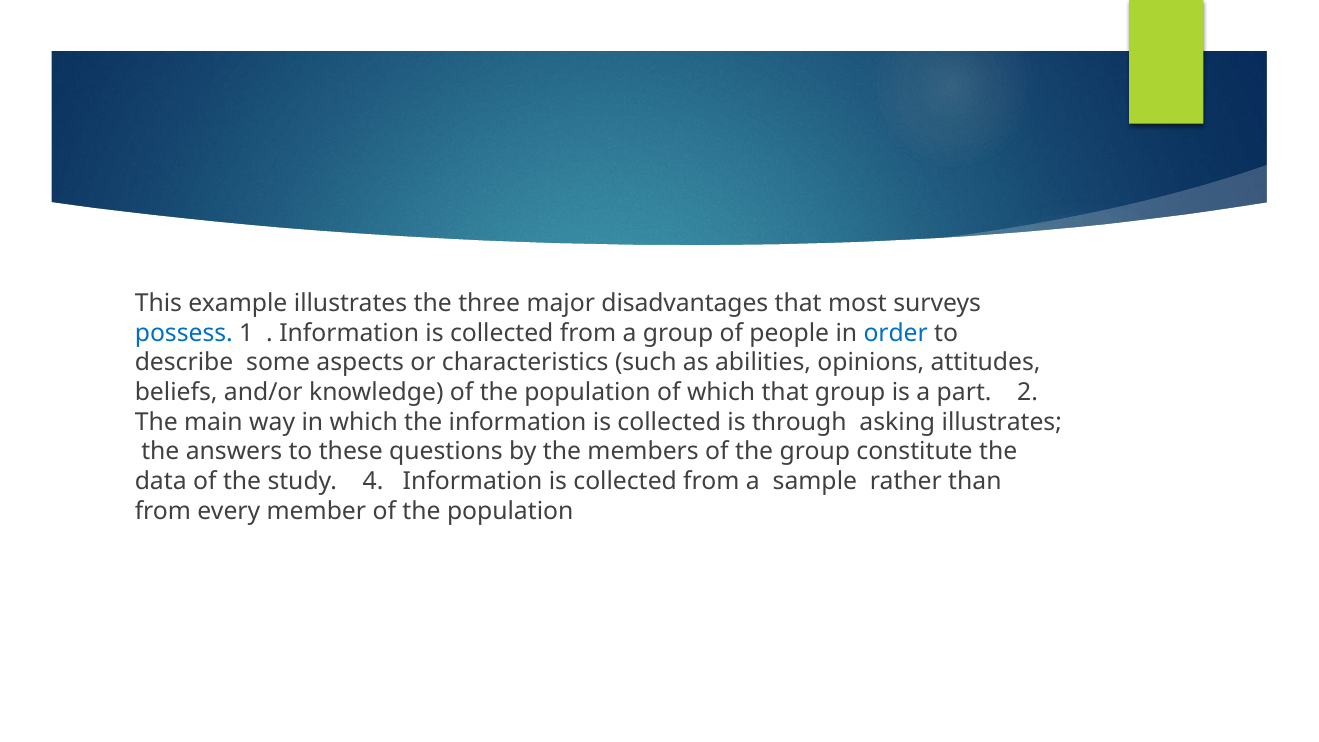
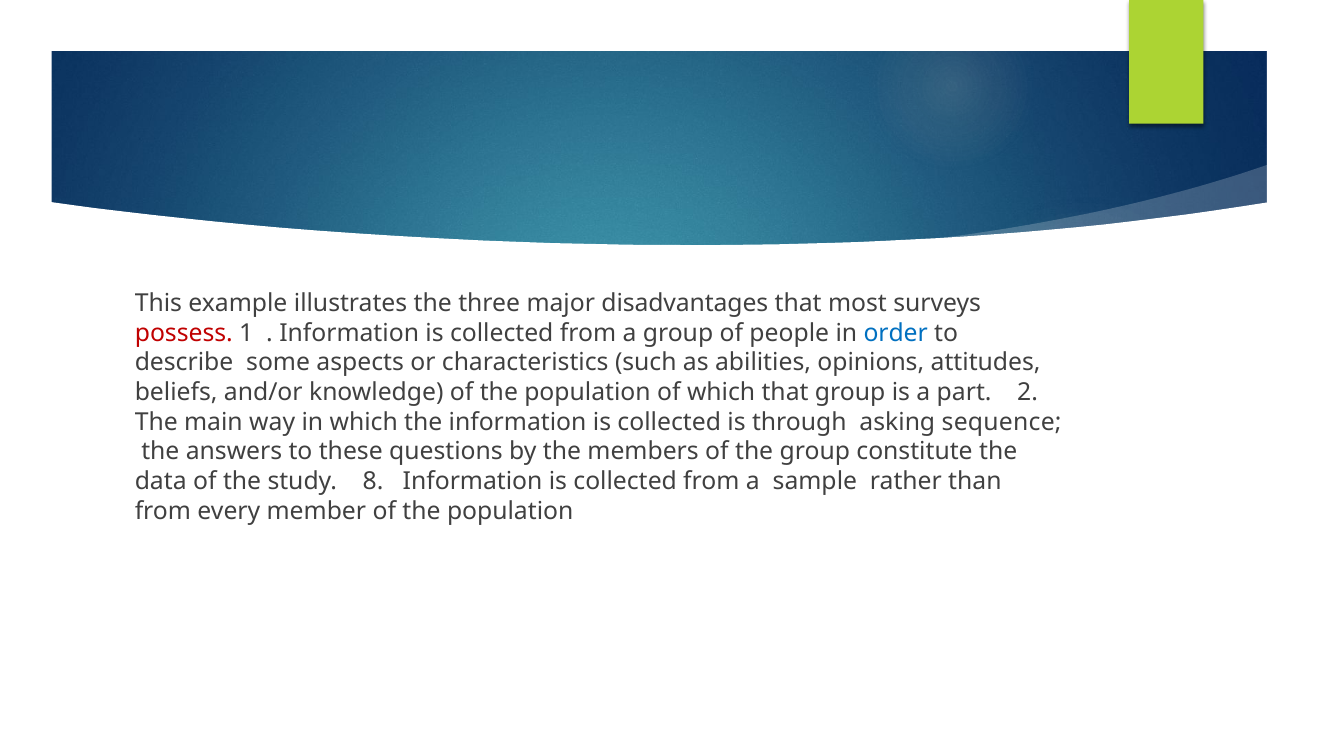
possess colour: blue -> red
asking illustrates: illustrates -> sequence
4: 4 -> 8
